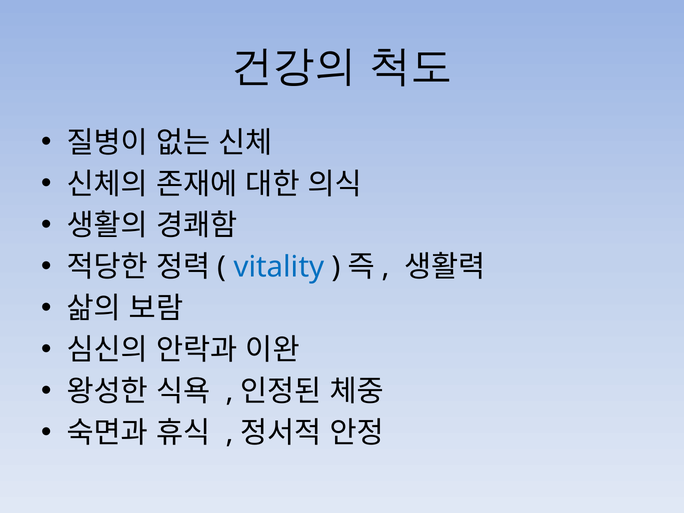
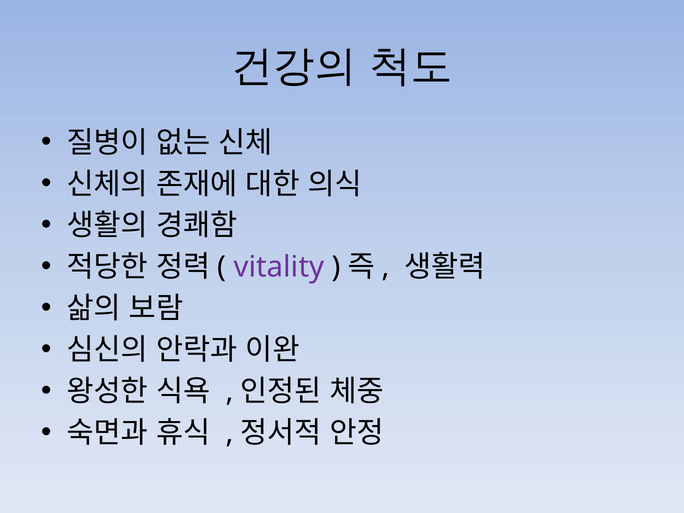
vitality colour: blue -> purple
